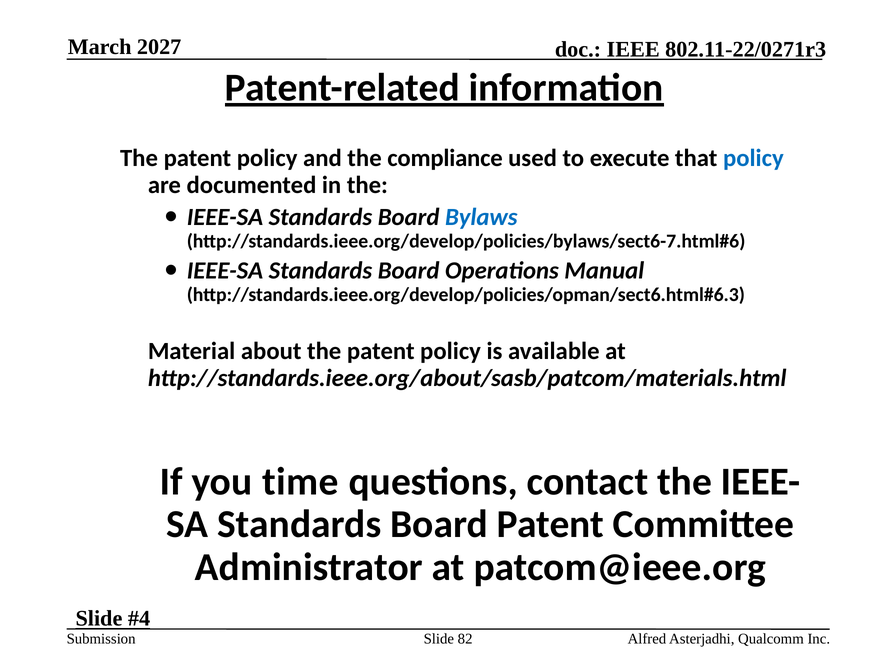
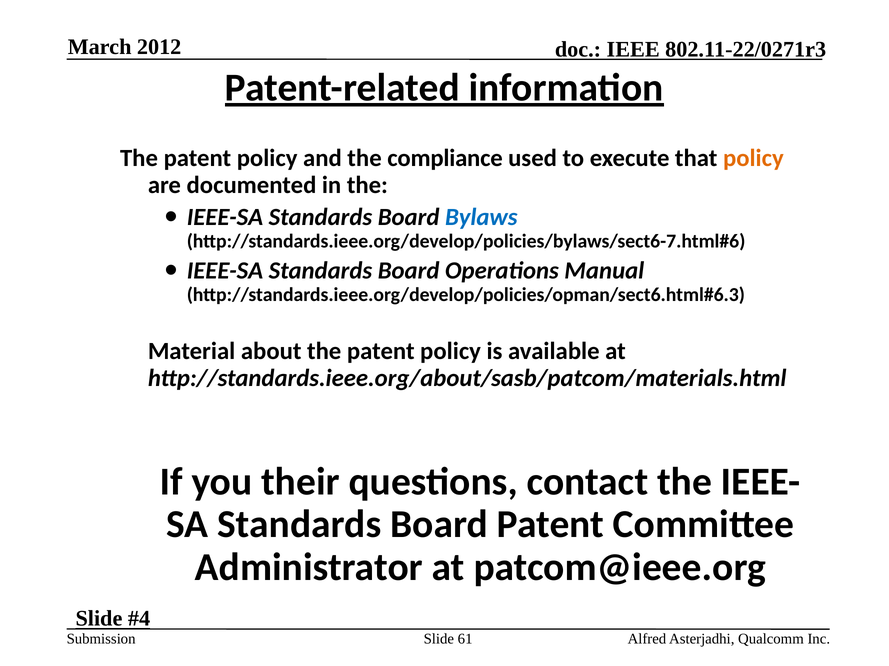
2027: 2027 -> 2012
policy at (753, 158) colour: blue -> orange
time: time -> their
82: 82 -> 61
